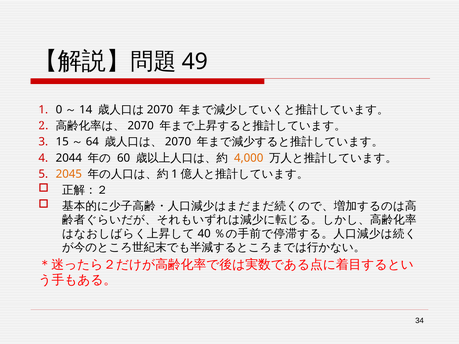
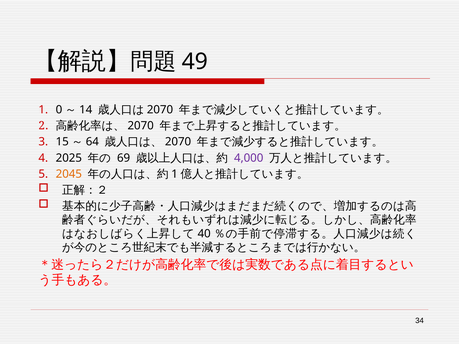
2044: 2044 -> 2025
60: 60 -> 69
4,000 colour: orange -> purple
